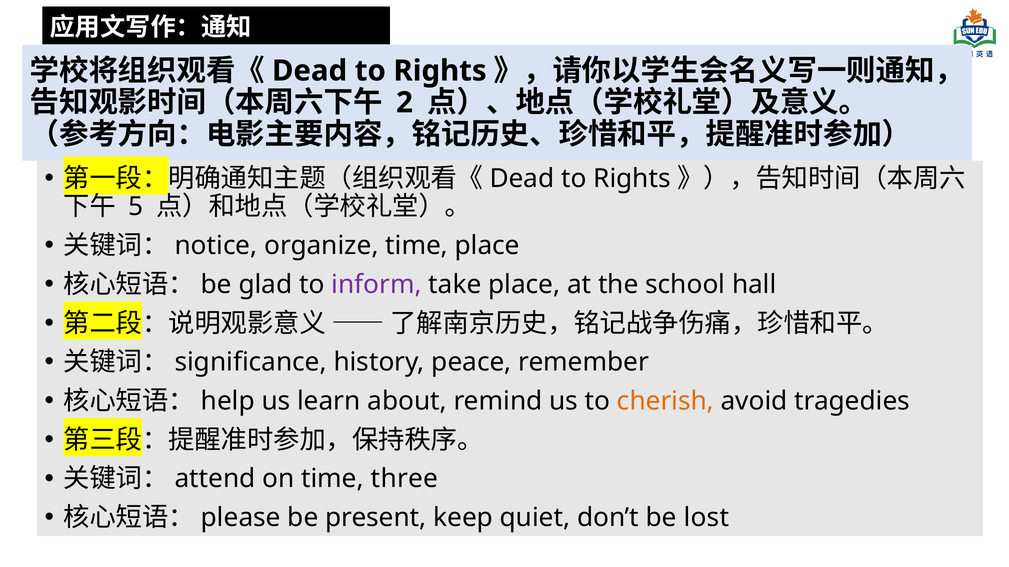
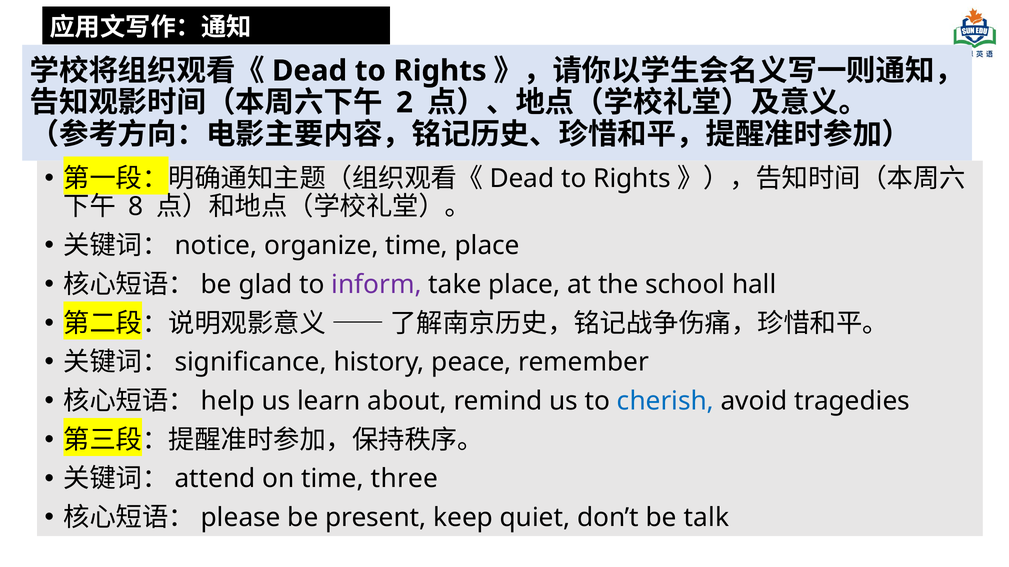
5: 5 -> 8
cherish colour: orange -> blue
lost: lost -> talk
